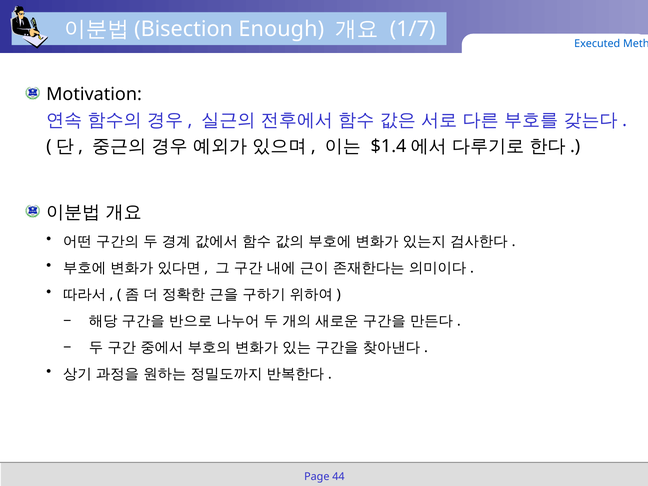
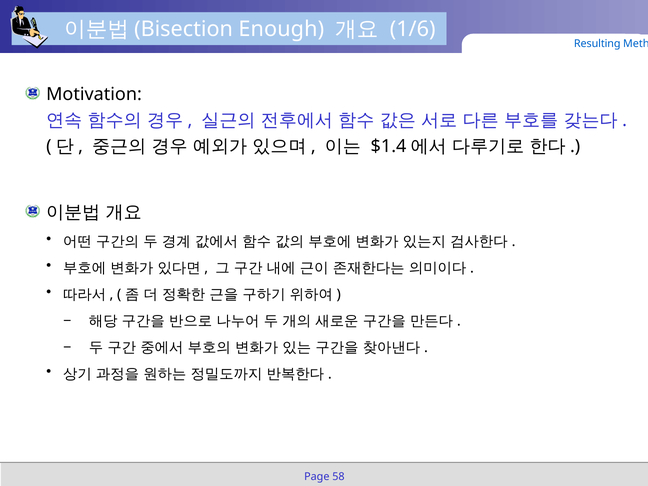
1/7: 1/7 -> 1/6
Executed: Executed -> Resulting
44: 44 -> 58
